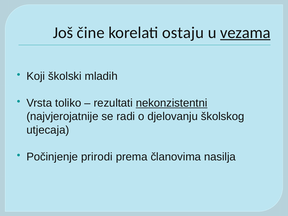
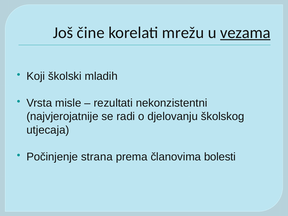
ostaju: ostaju -> mrežu
toliko: toliko -> misle
nekonzistentni underline: present -> none
prirodi: prirodi -> strana
nasilja: nasilja -> bolesti
